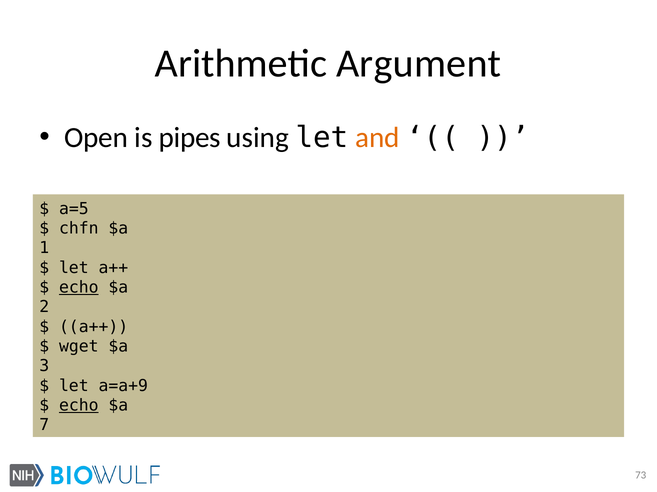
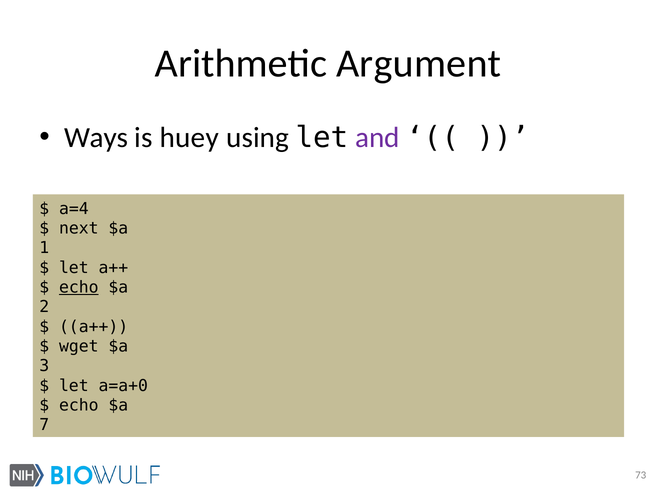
Open: Open -> Ways
pipes: pipes -> huey
and colour: orange -> purple
a=5: a=5 -> a=4
chfn: chfn -> next
a=a+9: a=a+9 -> a=a+0
echo at (79, 406) underline: present -> none
